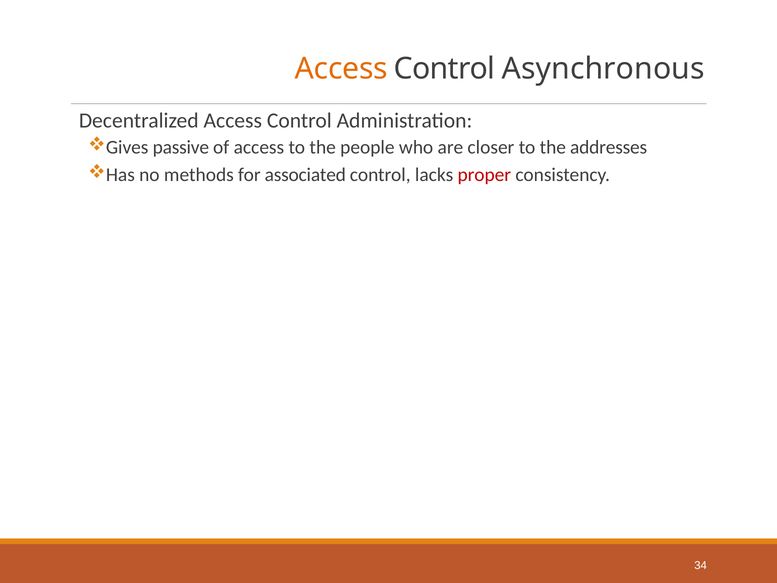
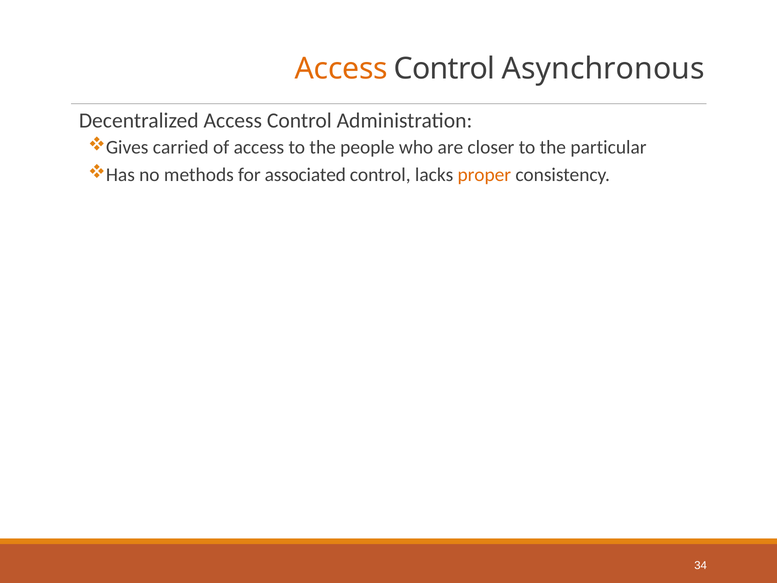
passive: passive -> carried
addresses: addresses -> particular
proper colour: red -> orange
